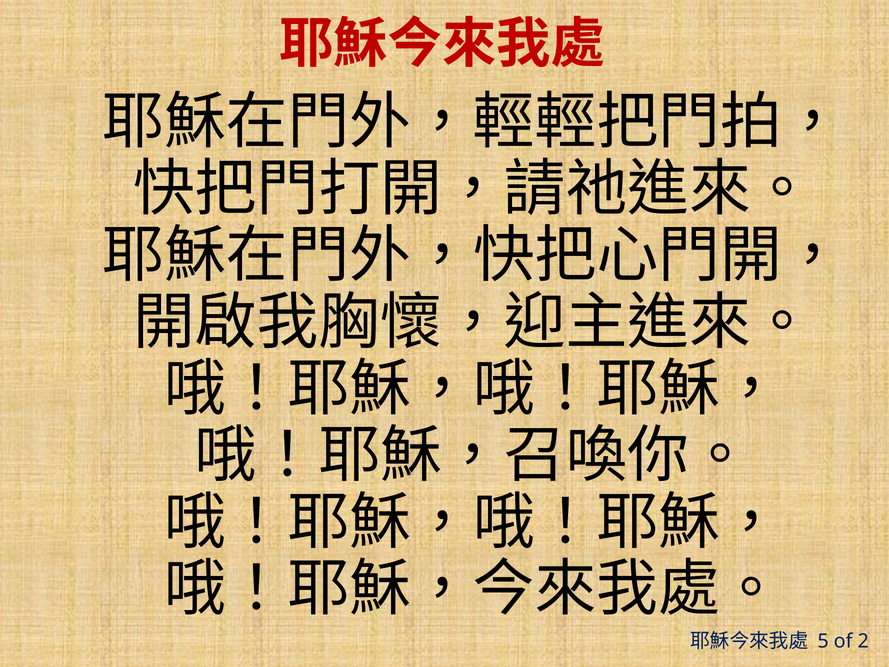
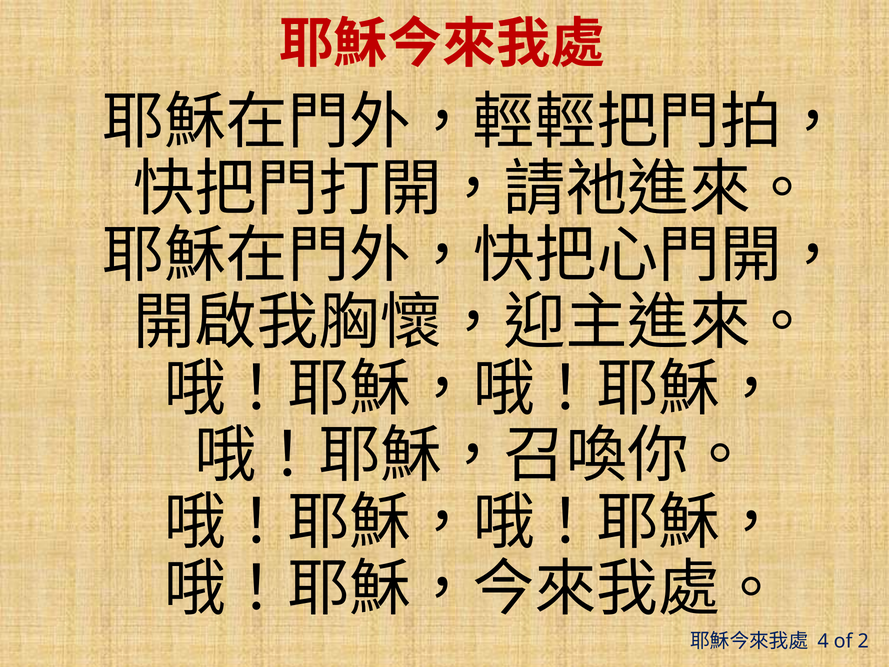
5: 5 -> 4
